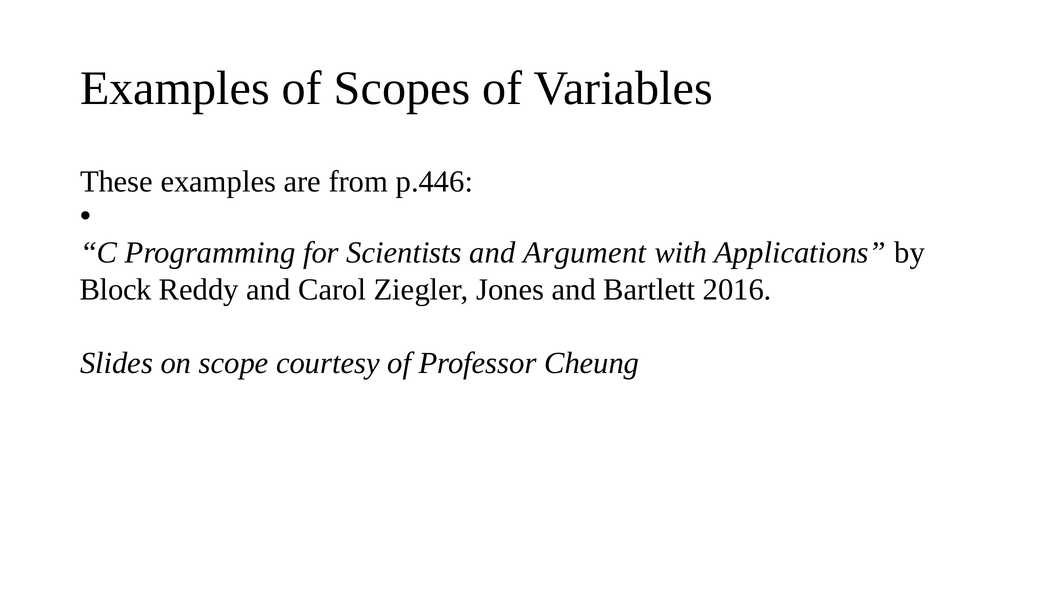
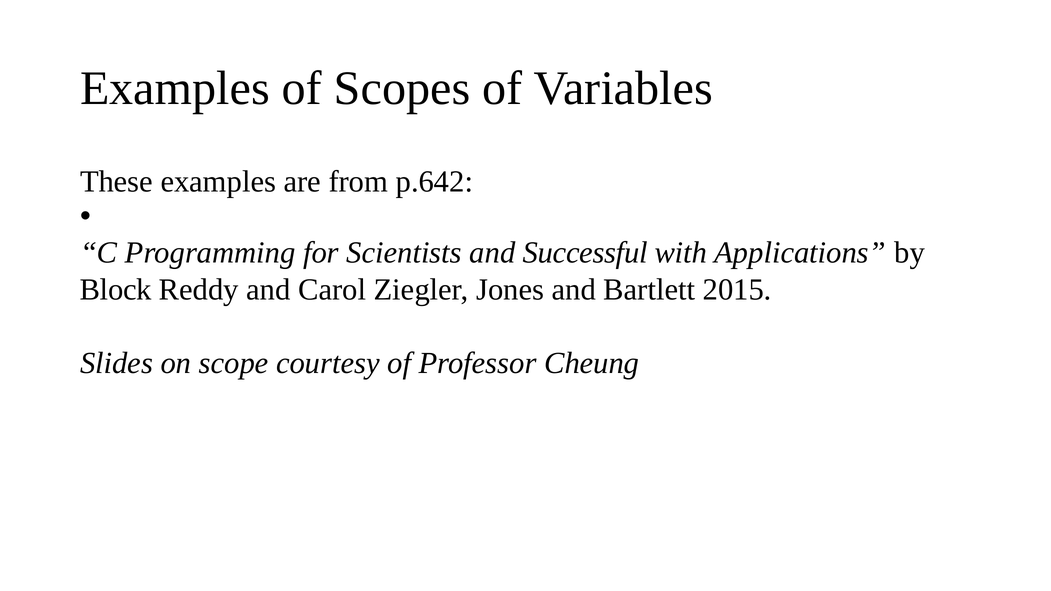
p.446: p.446 -> p.642
Argument: Argument -> Successful
2016: 2016 -> 2015
